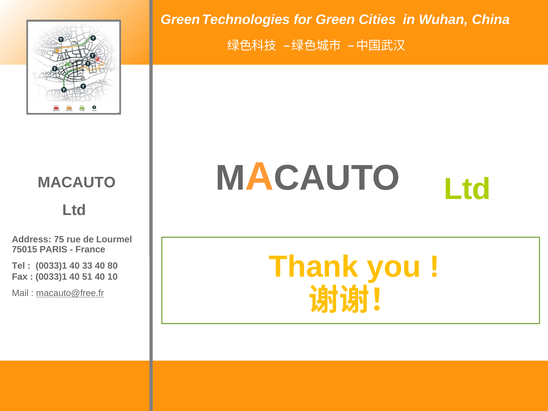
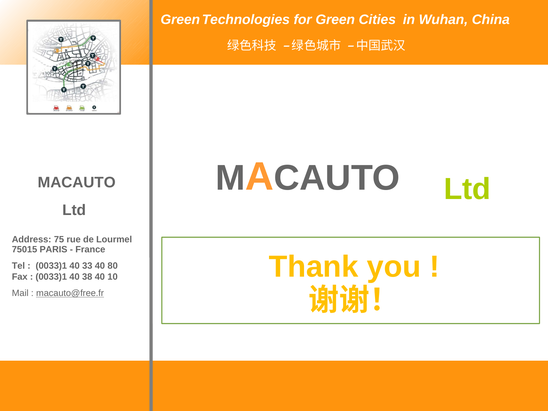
51: 51 -> 38
